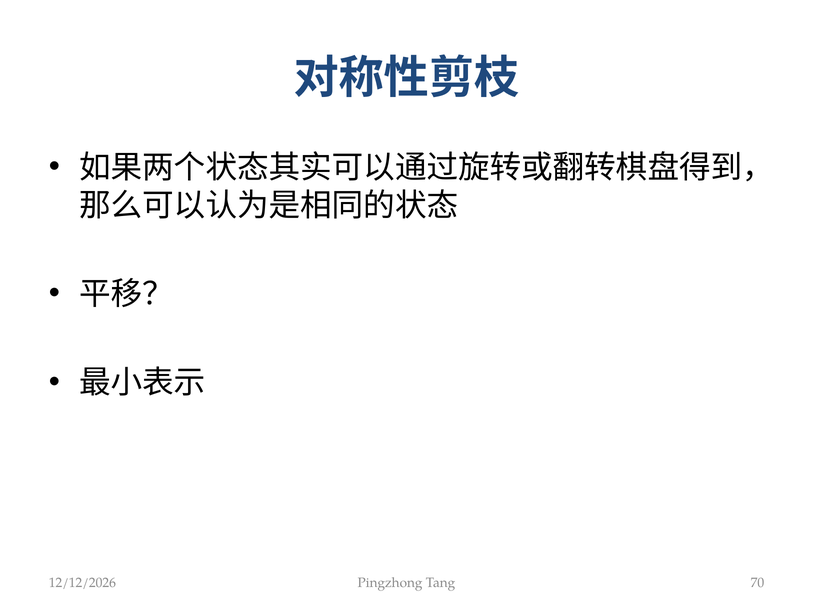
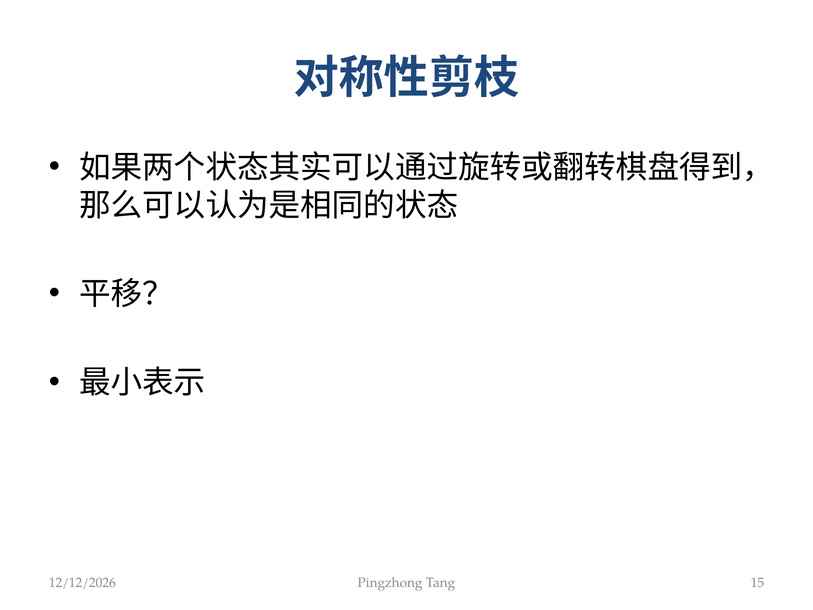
70: 70 -> 15
